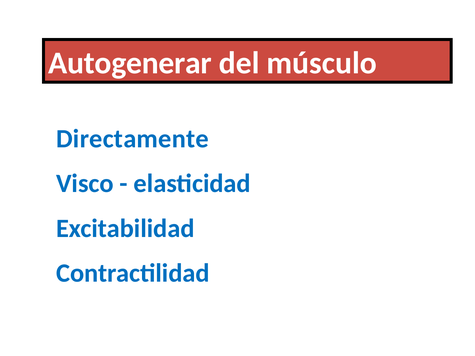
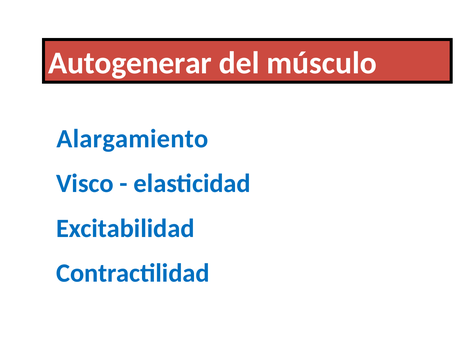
Directamente: Directamente -> Alargamiento
